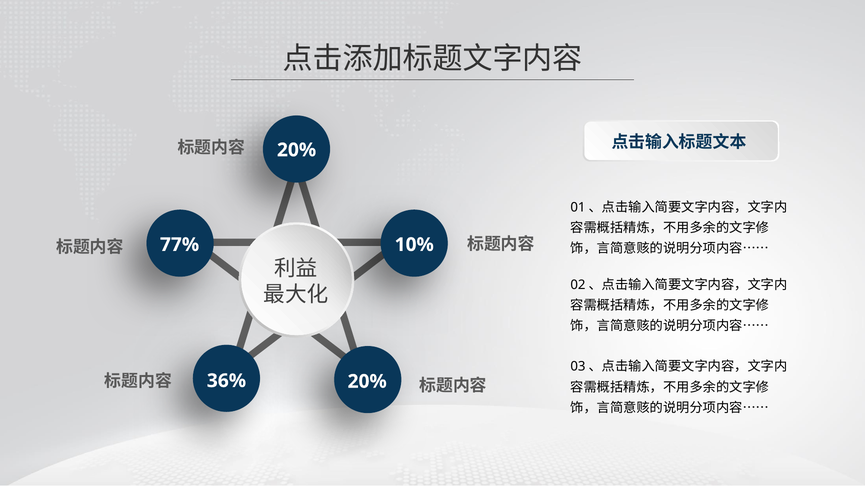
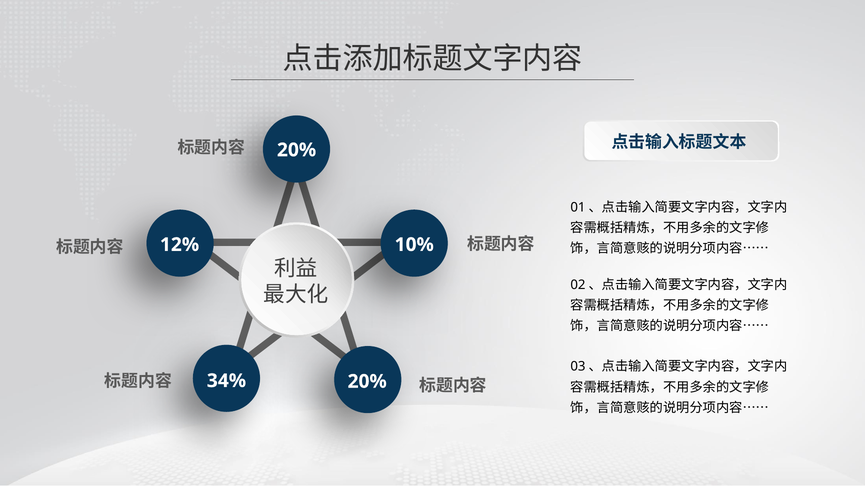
77%: 77% -> 12%
36%: 36% -> 34%
